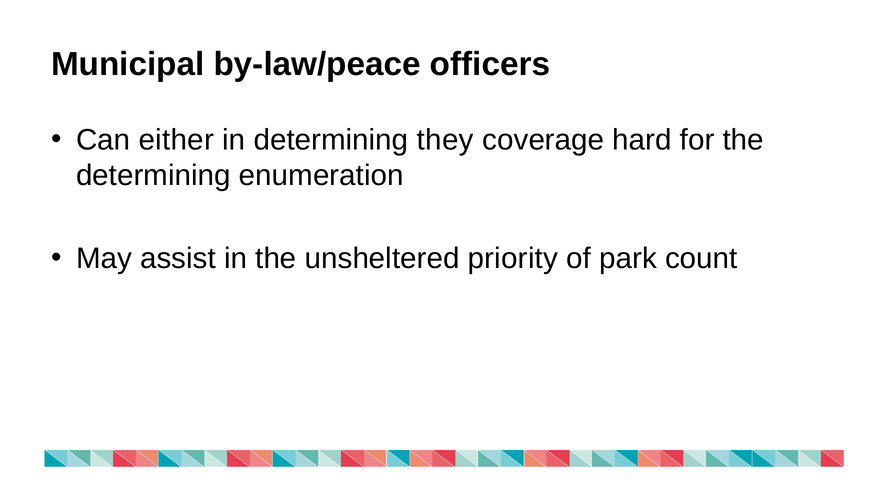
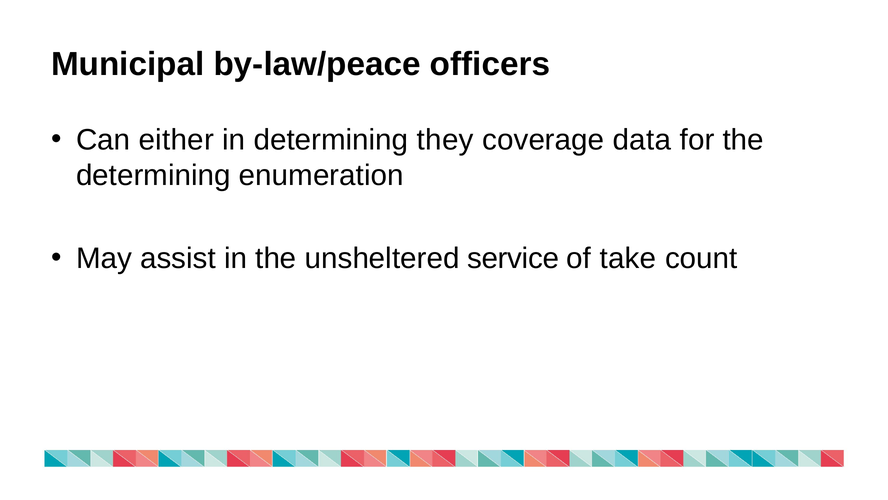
hard: hard -> data
priority: priority -> service
park: park -> take
